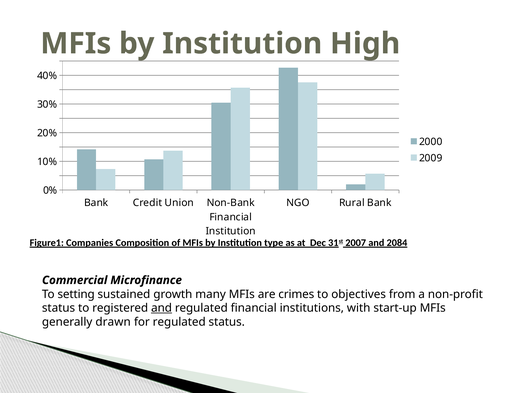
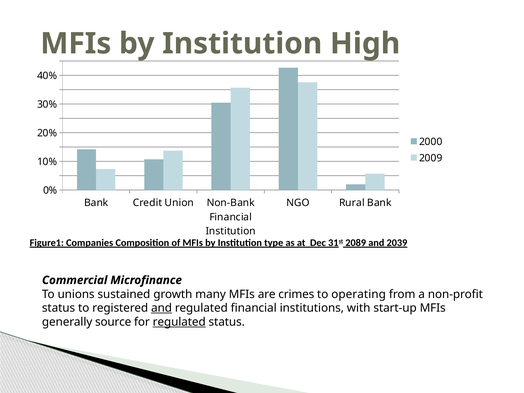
2007: 2007 -> 2089
2084: 2084 -> 2039
setting: setting -> unions
objectives: objectives -> operating
drawn: drawn -> source
regulated at (179, 322) underline: none -> present
